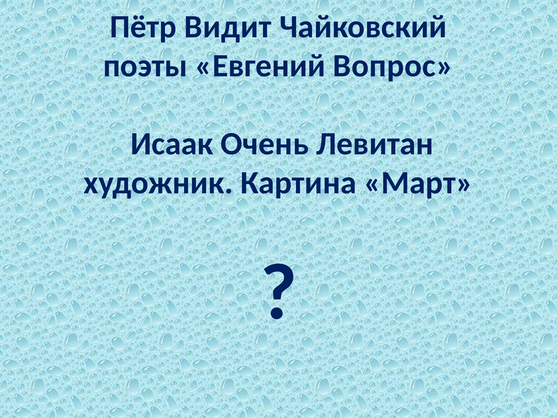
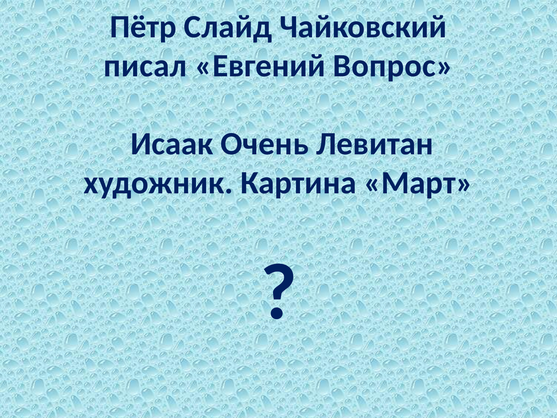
Видит: Видит -> Слайд
поэты: поэты -> писал
